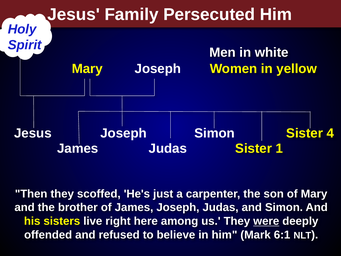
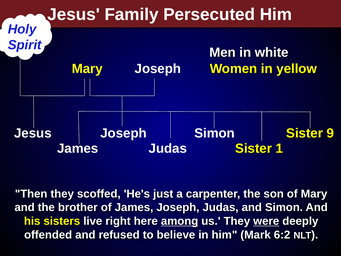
4: 4 -> 9
among underline: none -> present
6:1: 6:1 -> 6:2
